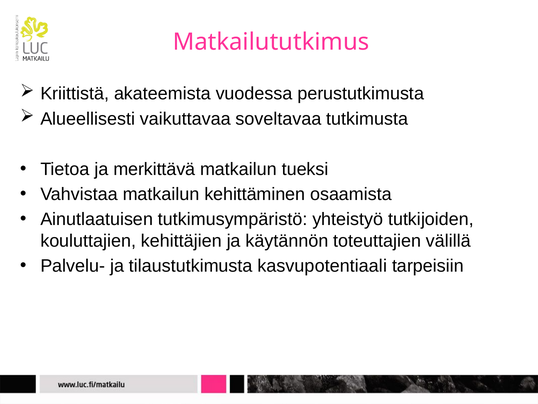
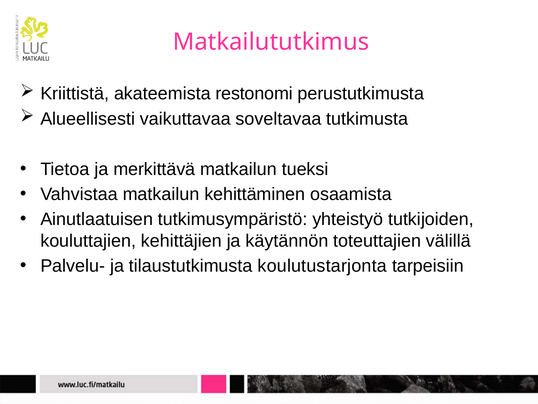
vuodessa: vuodessa -> restonomi
kasvupotentiaali: kasvupotentiaali -> koulutustarjonta
